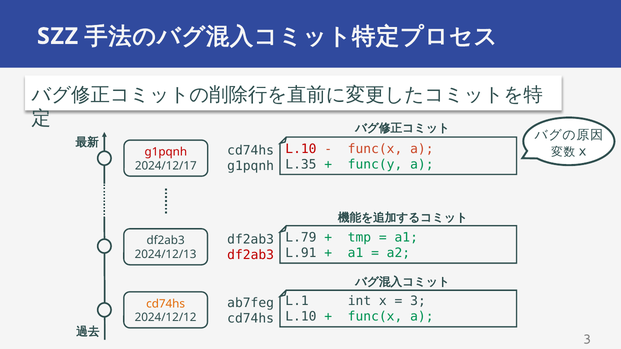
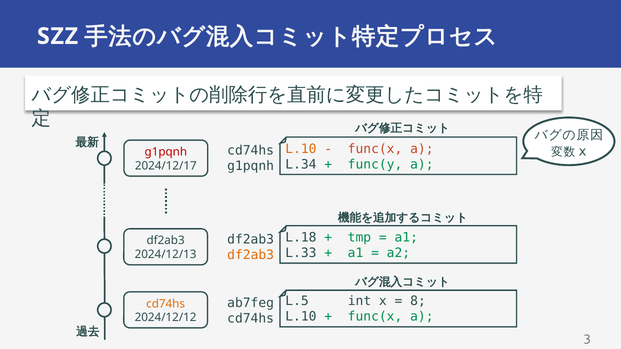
L.10 at (301, 149) colour: red -> orange
L.35: L.35 -> L.34
L.79: L.79 -> L.18
L.91: L.91 -> L.33
df2ab3 at (251, 255) colour: red -> orange
L.1: L.1 -> L.5
3 at (418, 301): 3 -> 8
